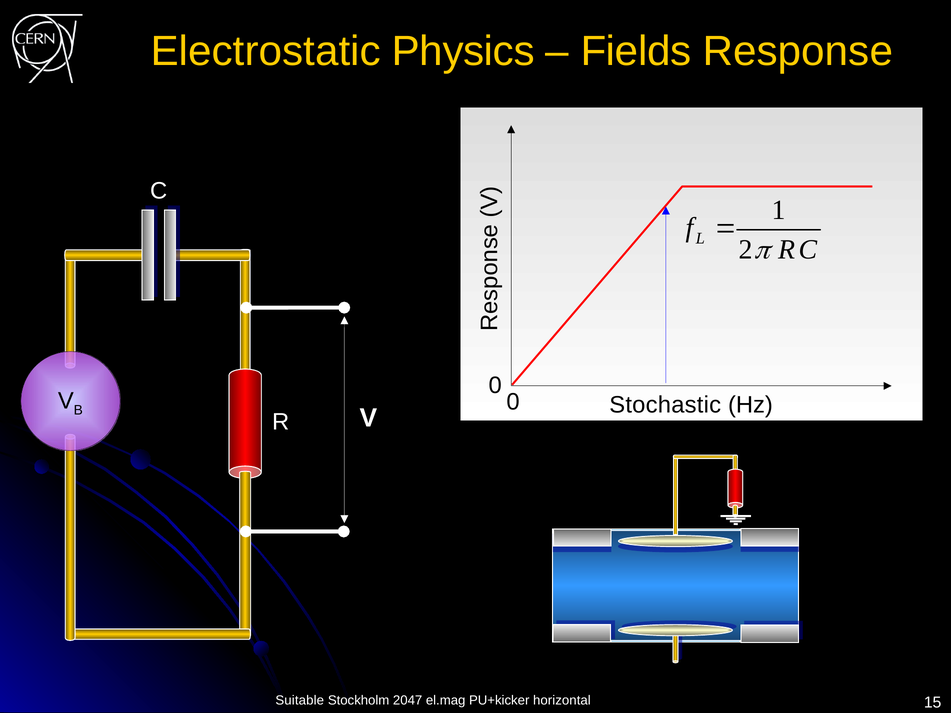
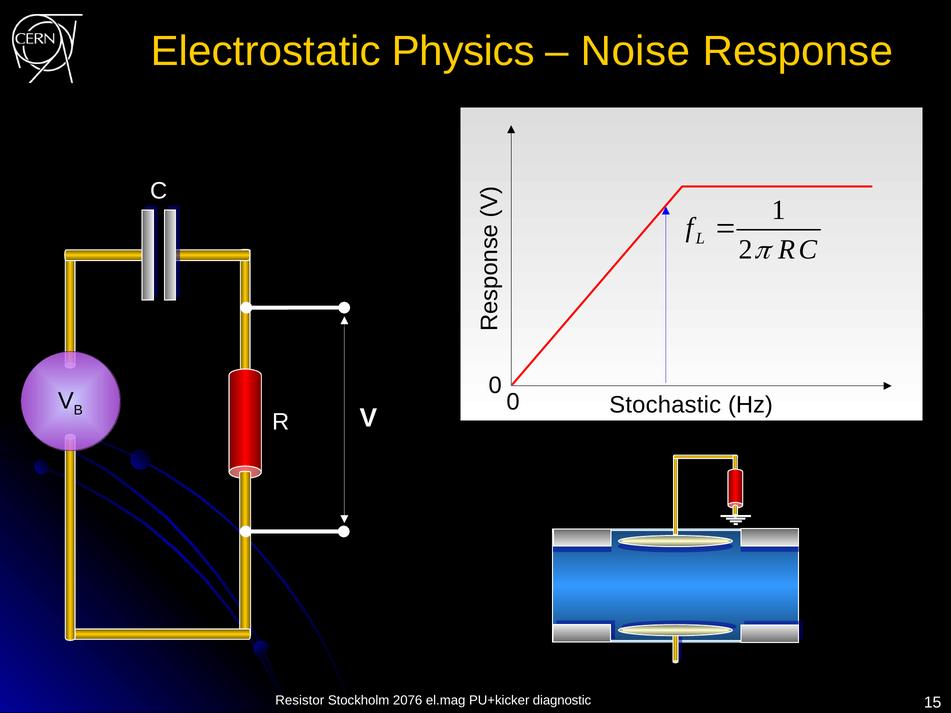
Fields: Fields -> Noise
Suitable: Suitable -> Resistor
2047: 2047 -> 2076
horizontal: horizontal -> diagnostic
